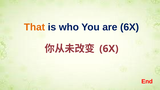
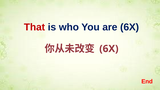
That colour: orange -> red
